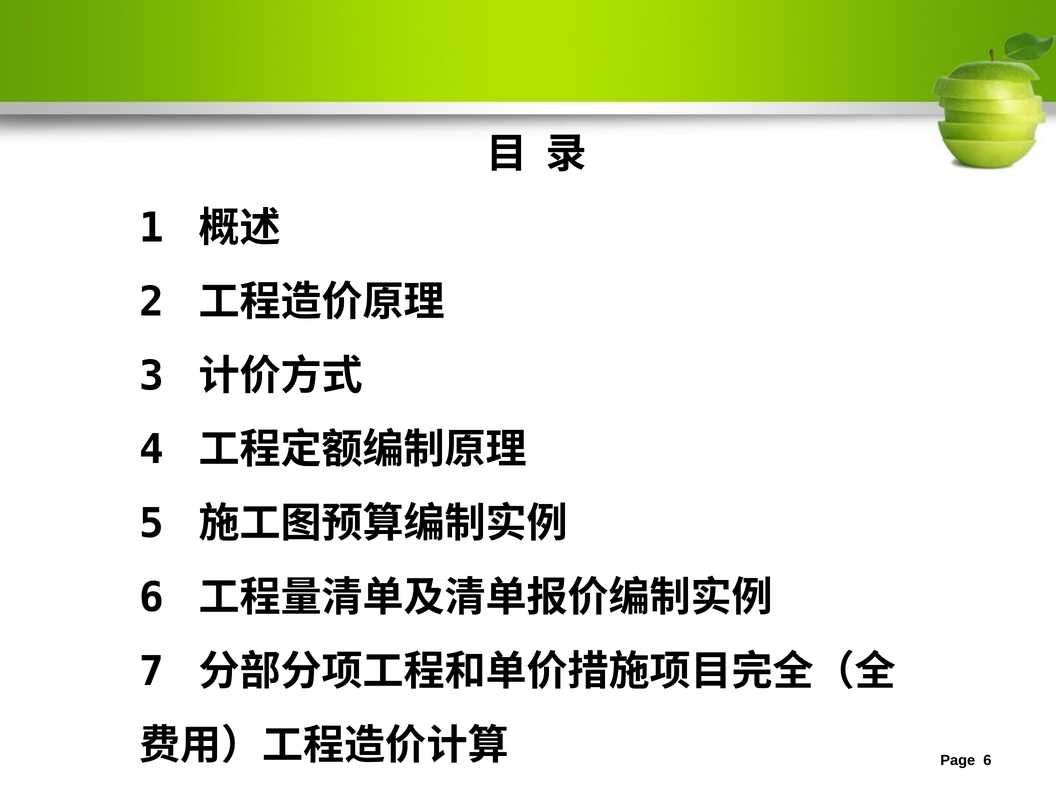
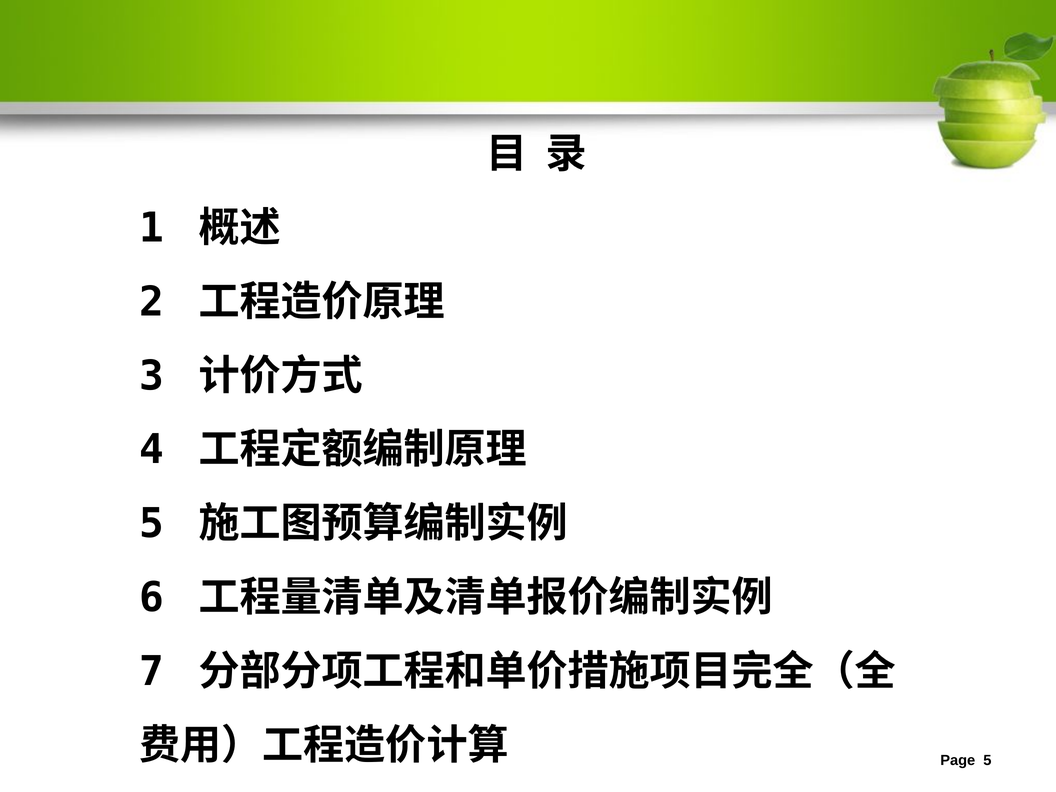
6 at (987, 760): 6 -> 5
